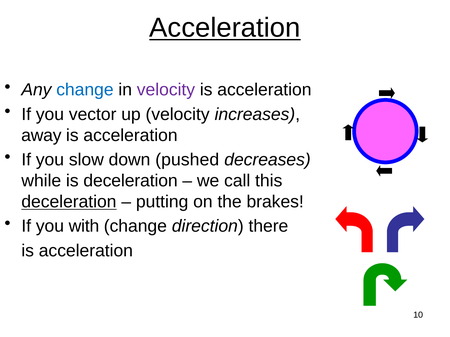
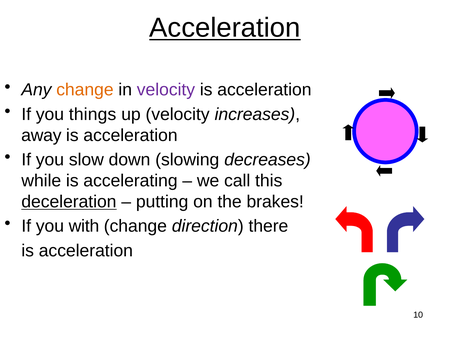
change at (85, 90) colour: blue -> orange
vector: vector -> things
pushed: pushed -> slowing
is deceleration: deceleration -> accelerating
